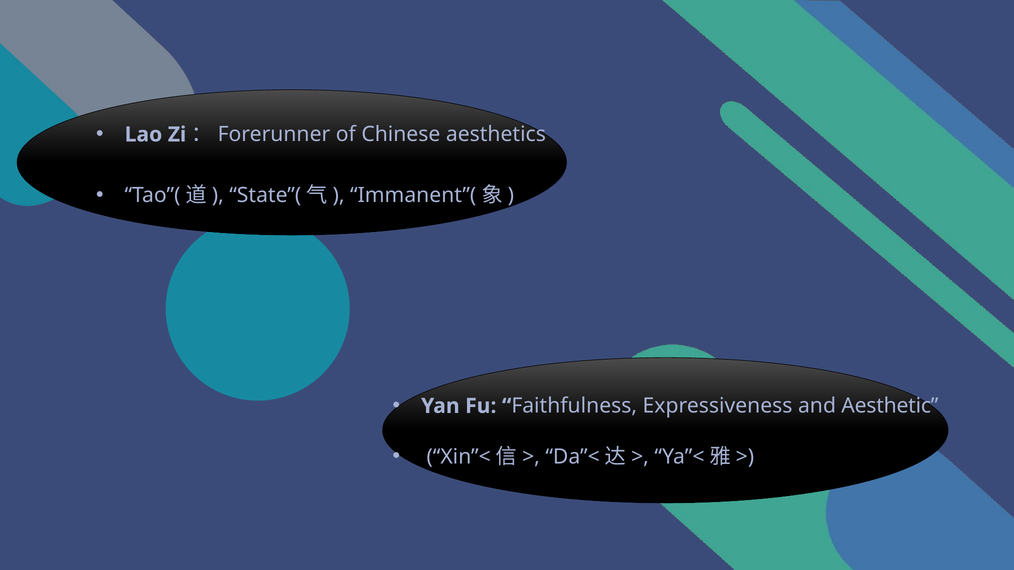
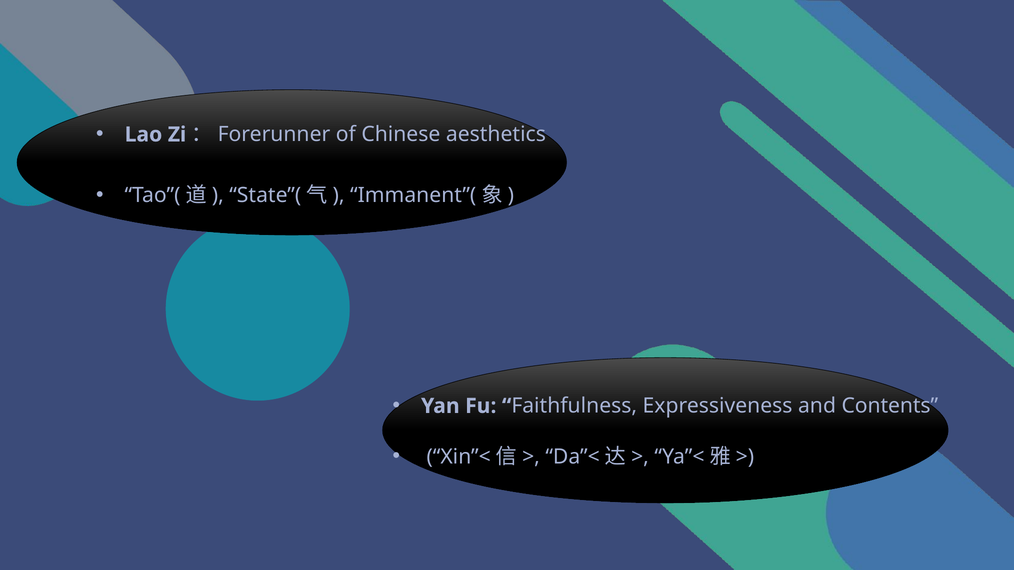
Aesthetic: Aesthetic -> Contents
